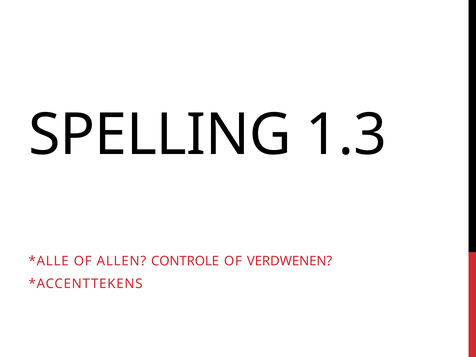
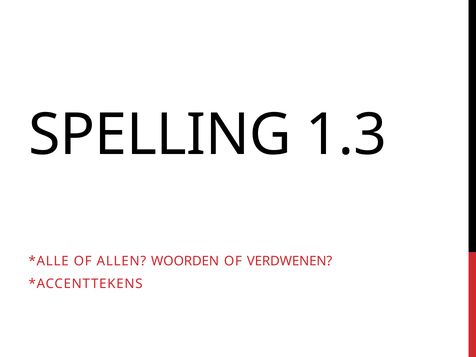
CONTROLE: CONTROLE -> WOORDEN
